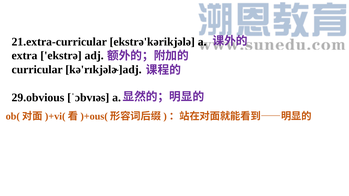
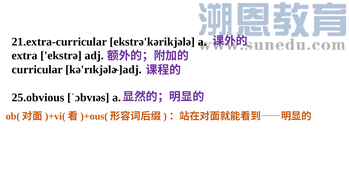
29.obvious: 29.obvious -> 25.obvious
